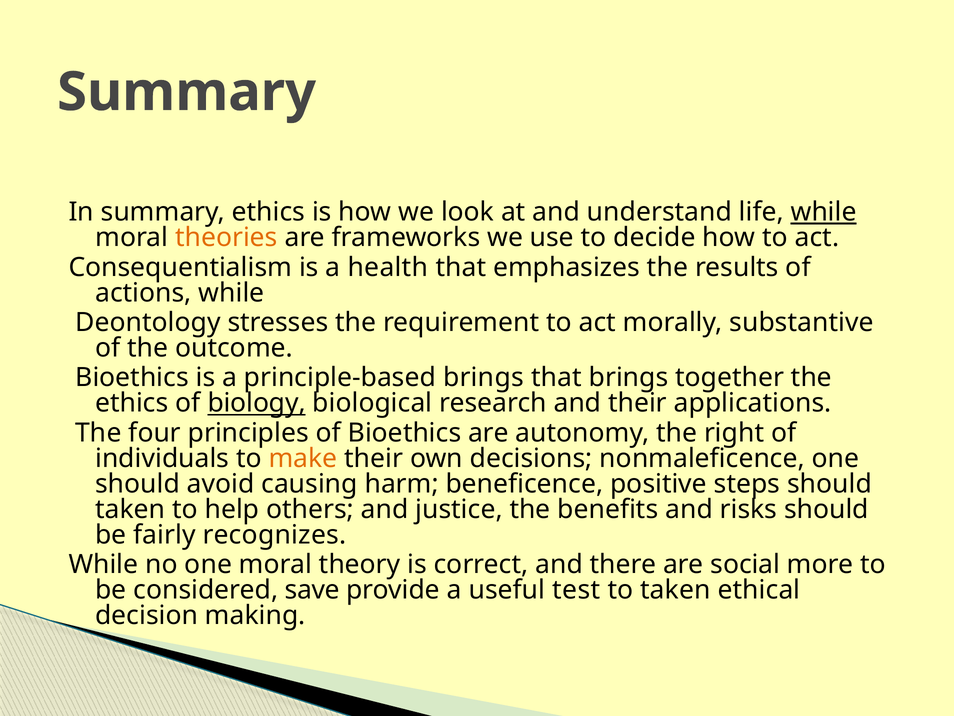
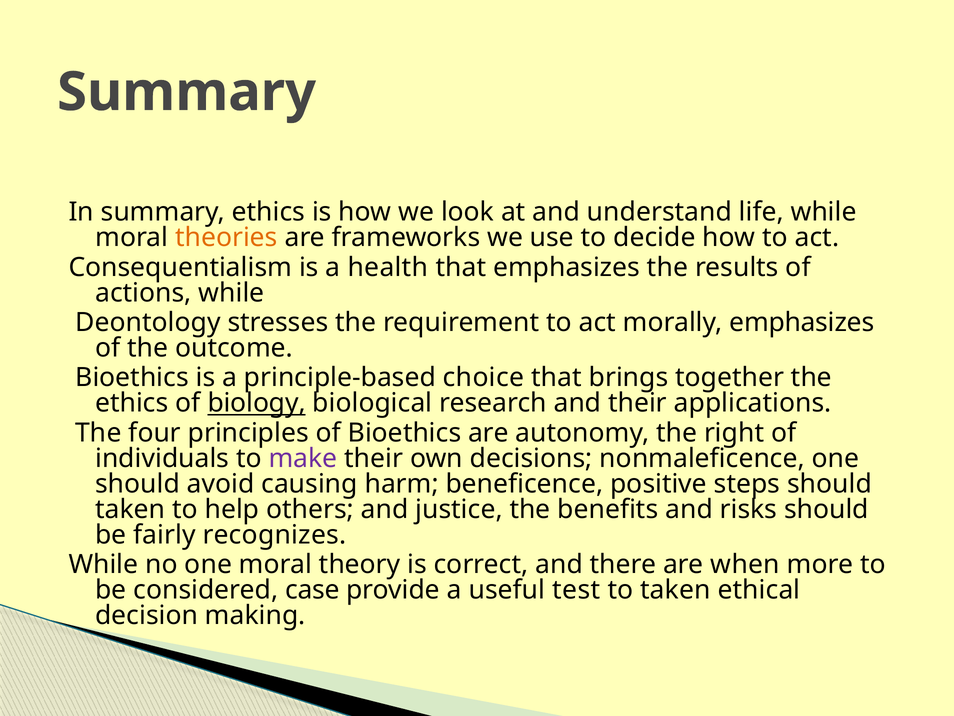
while at (824, 212) underline: present -> none
morally substantive: substantive -> emphasizes
principle-based brings: brings -> choice
make colour: orange -> purple
social: social -> when
save: save -> case
